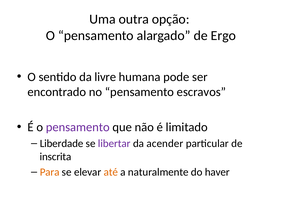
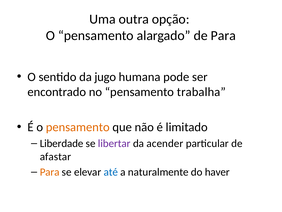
de Ergo: Ergo -> Para
livre: livre -> jugo
escravos: escravos -> trabalha
pensamento at (78, 127) colour: purple -> orange
inscrita: inscrita -> afastar
até colour: orange -> blue
